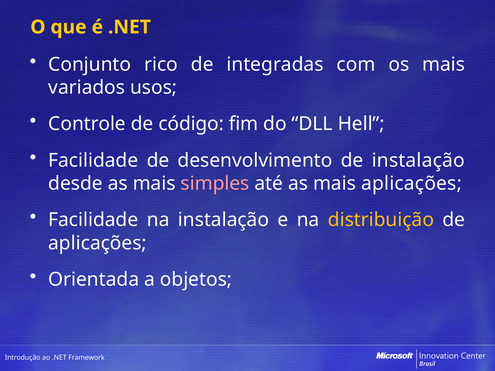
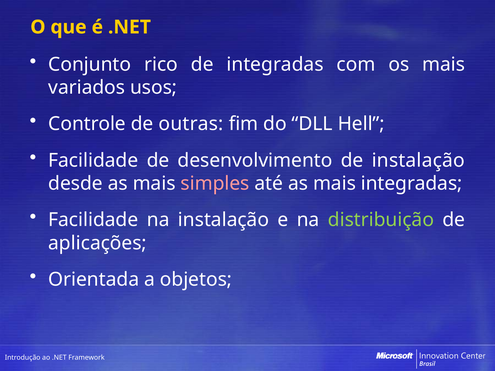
código: código -> outras
mais aplicações: aplicações -> integradas
distribuição colour: yellow -> light green
